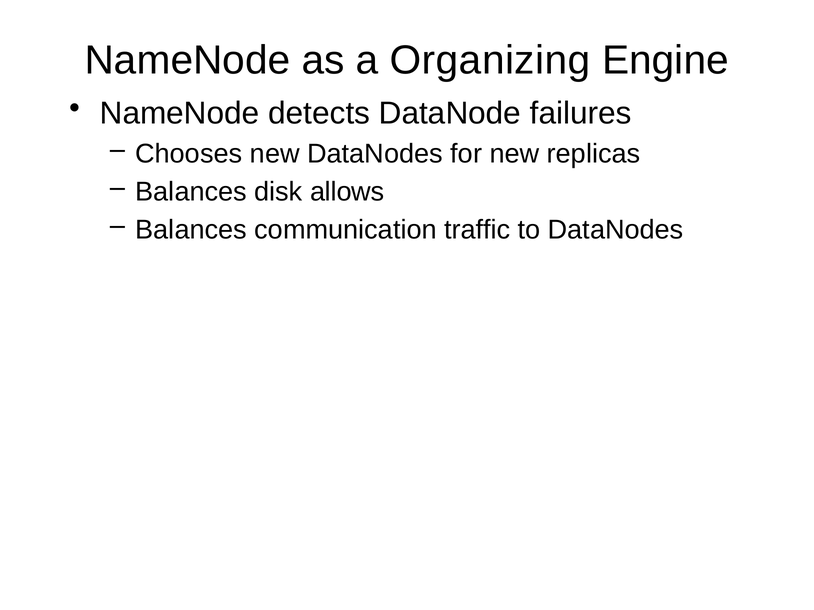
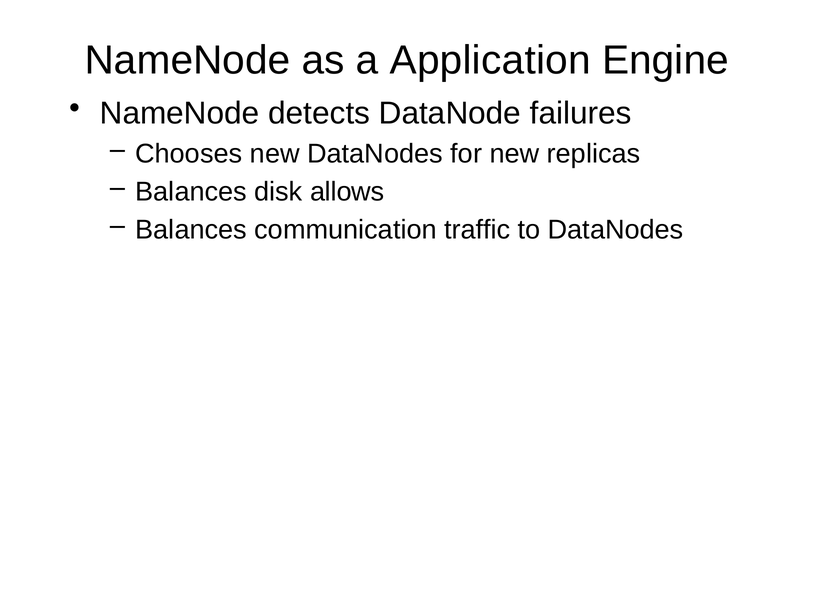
Organizing: Organizing -> Application
